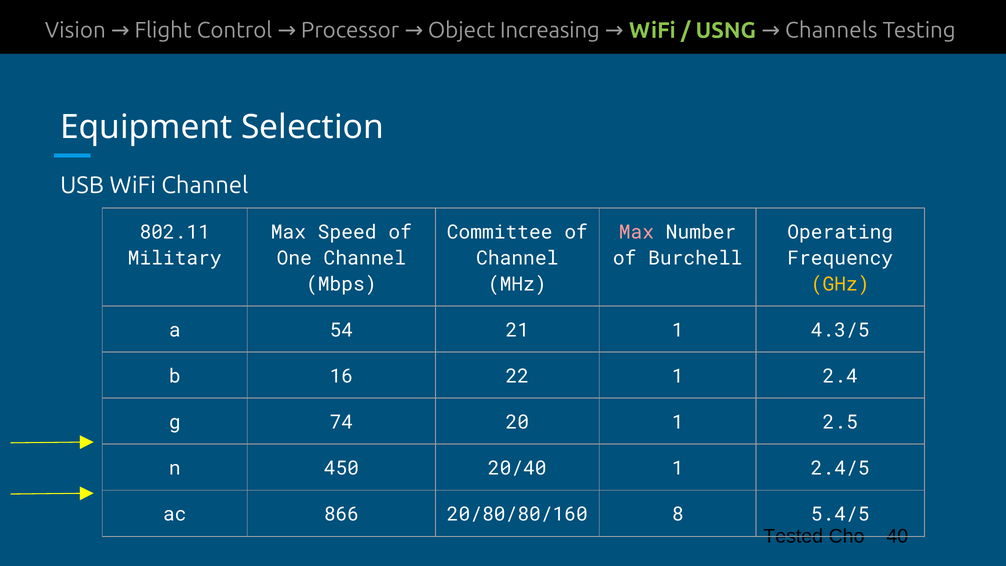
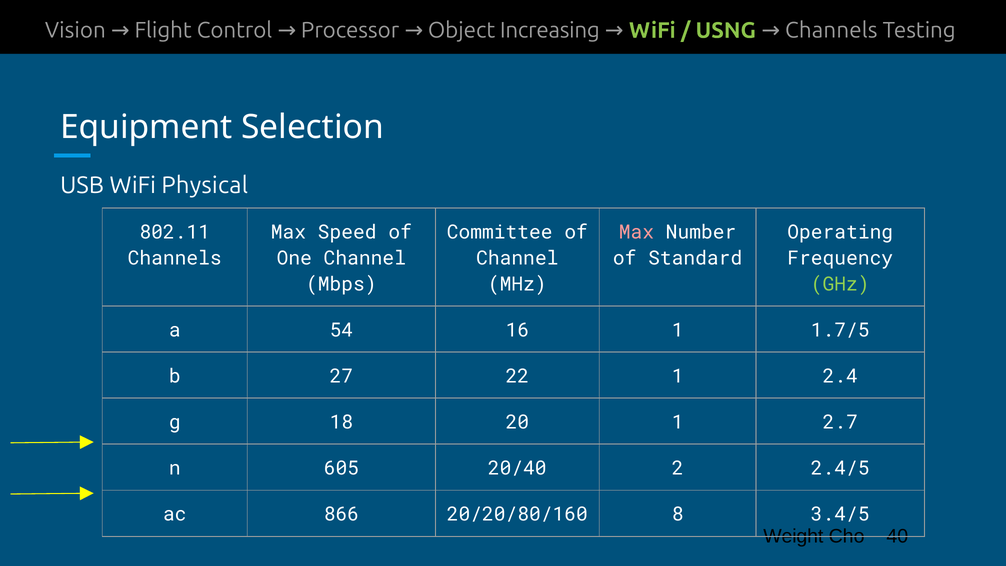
WiFi Channel: Channel -> Physical
Military at (175, 258): Military -> Channels
Burchell: Burchell -> Standard
GHz colour: yellow -> light green
21: 21 -> 16
4.3/5: 4.3/5 -> 1.7/5
16: 16 -> 27
74: 74 -> 18
2.5: 2.5 -> 2.7
450: 450 -> 605
20/40 1: 1 -> 2
20/80/80/160: 20/80/80/160 -> 20/20/80/160
5.4/5: 5.4/5 -> 3.4/5
Tested: Tested -> Weight
